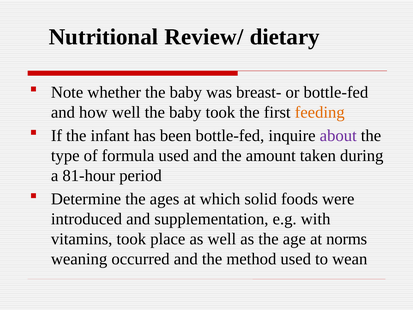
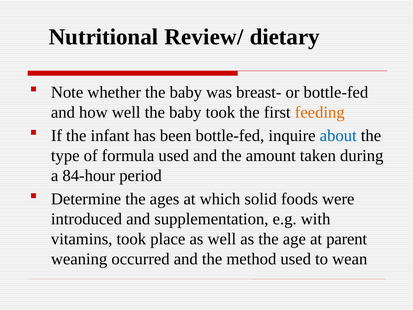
about colour: purple -> blue
81-hour: 81-hour -> 84-hour
norms: norms -> parent
